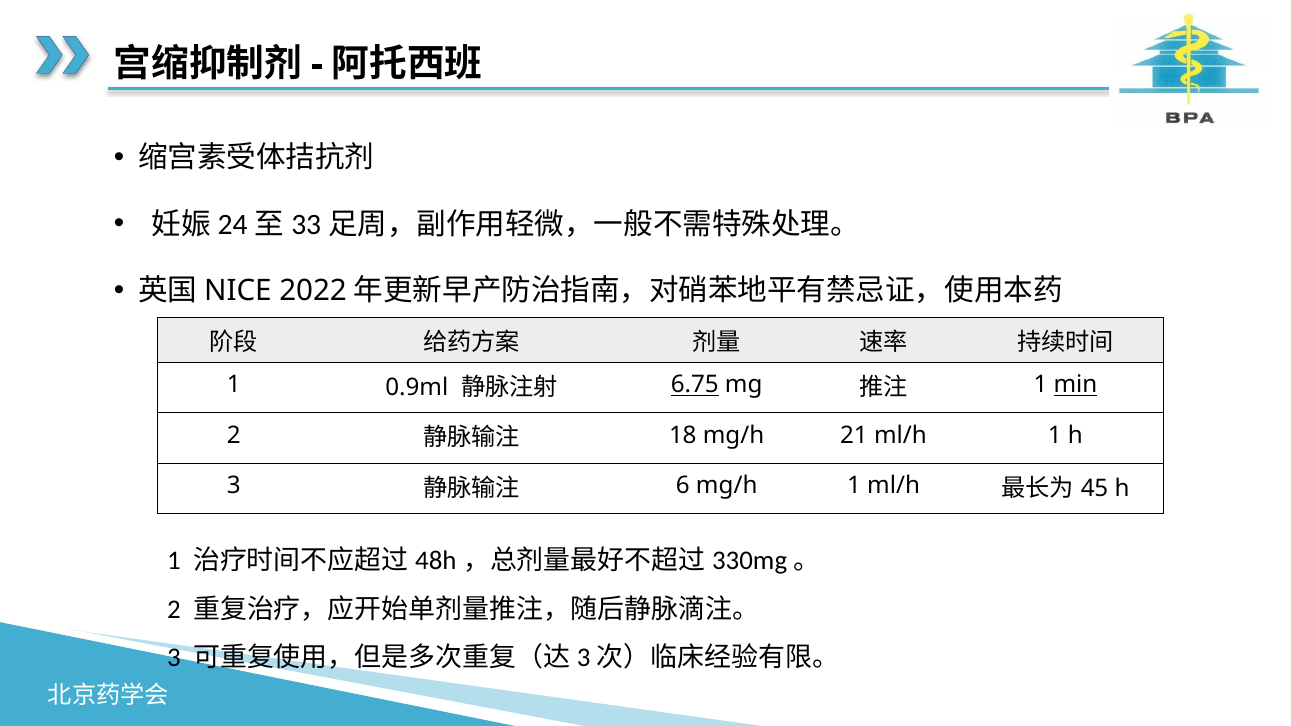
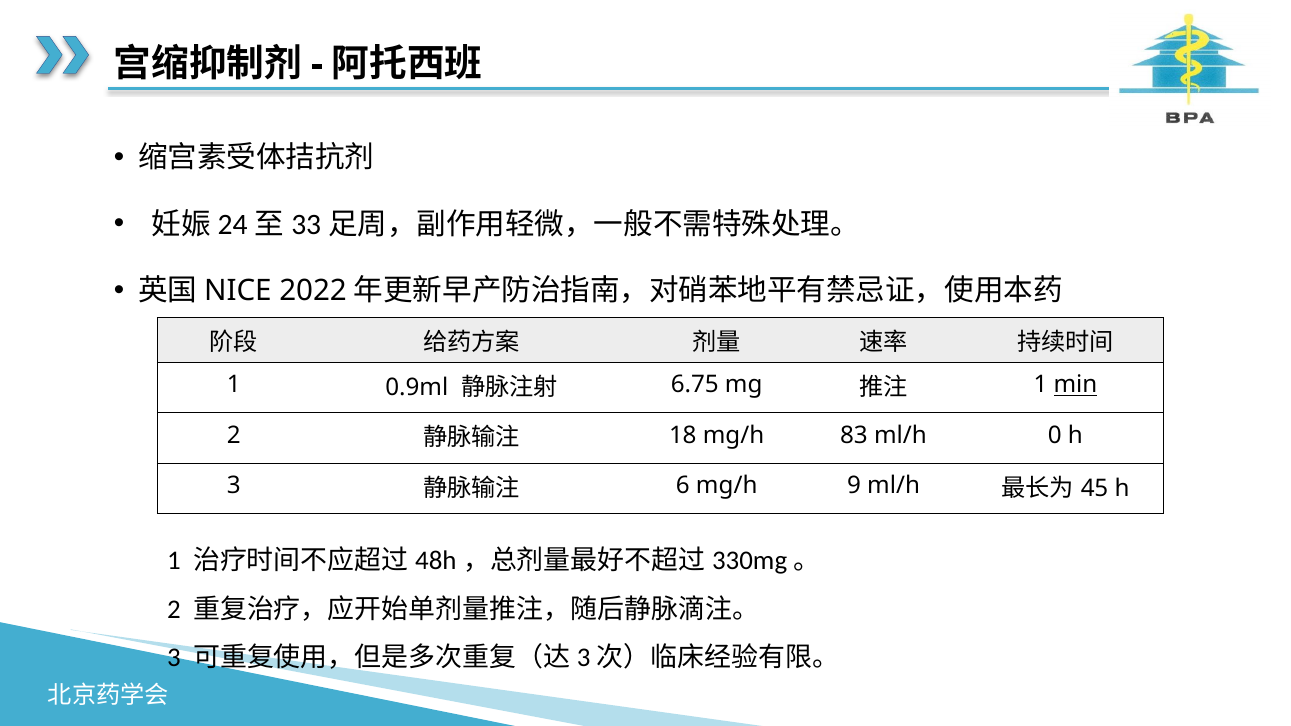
6.75 underline: present -> none
21: 21 -> 83
ml/h 1: 1 -> 0
mg/h 1: 1 -> 9
